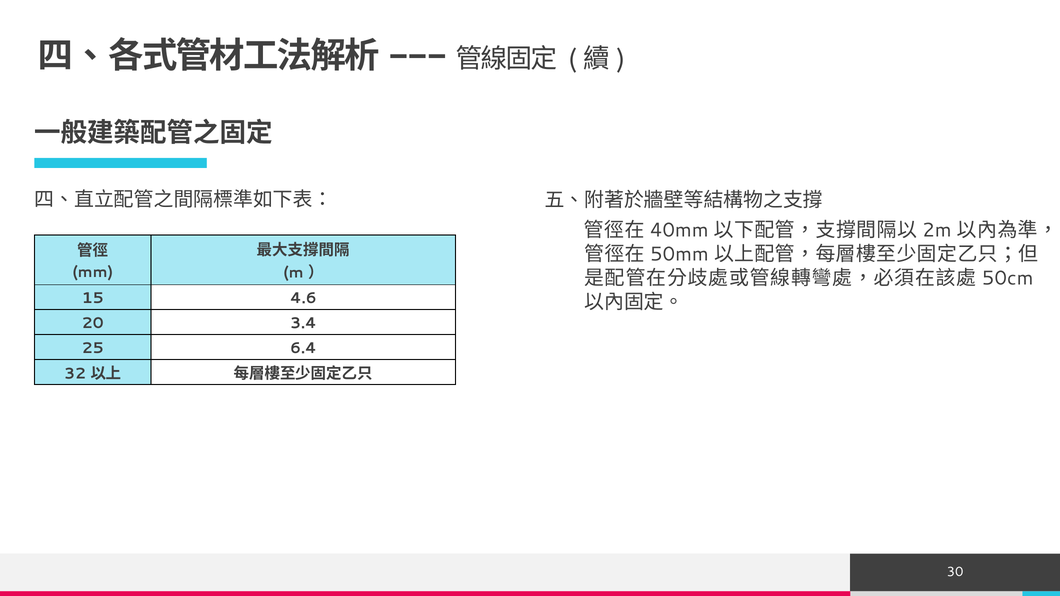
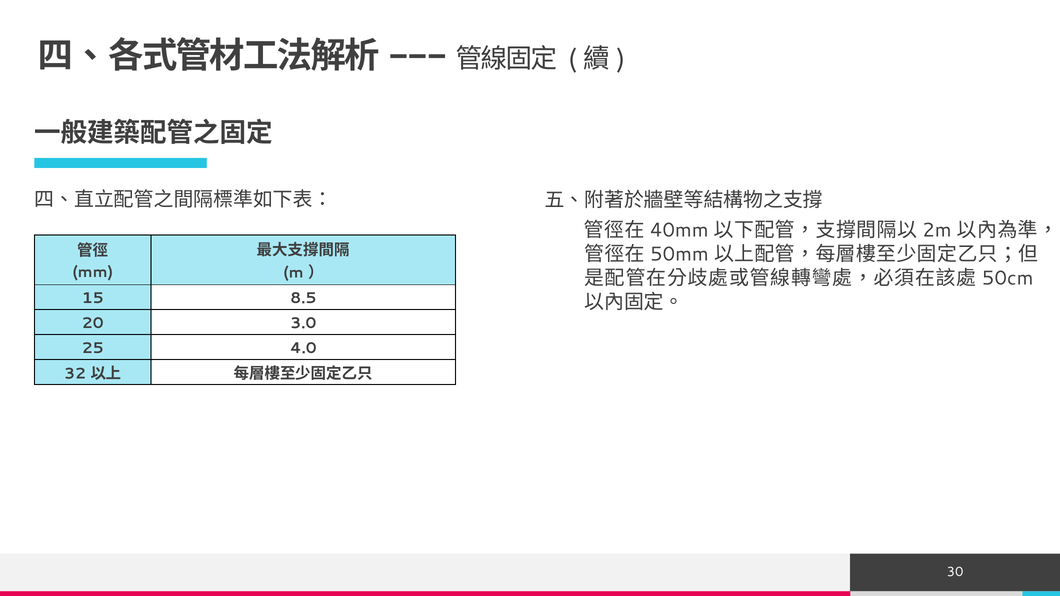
4.6: 4.6 -> 8.5
3.4: 3.4 -> 3.0
6.4: 6.4 -> 4.0
